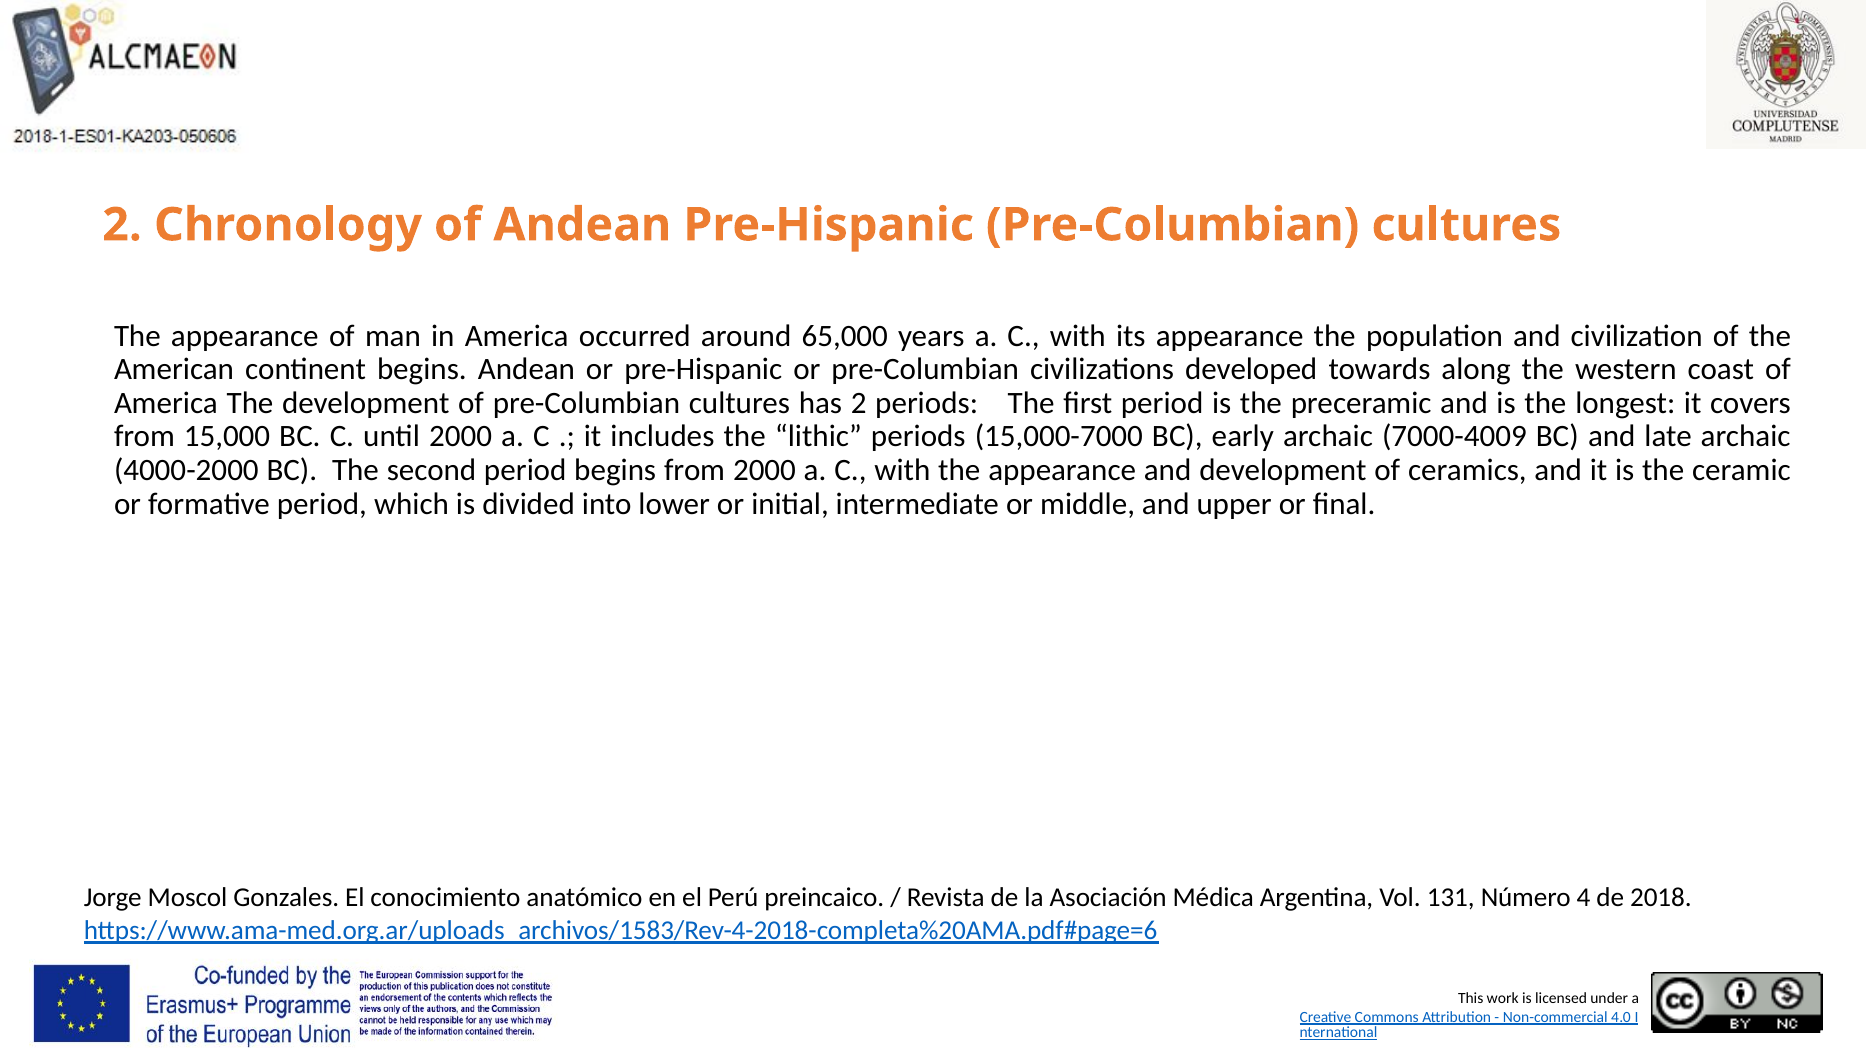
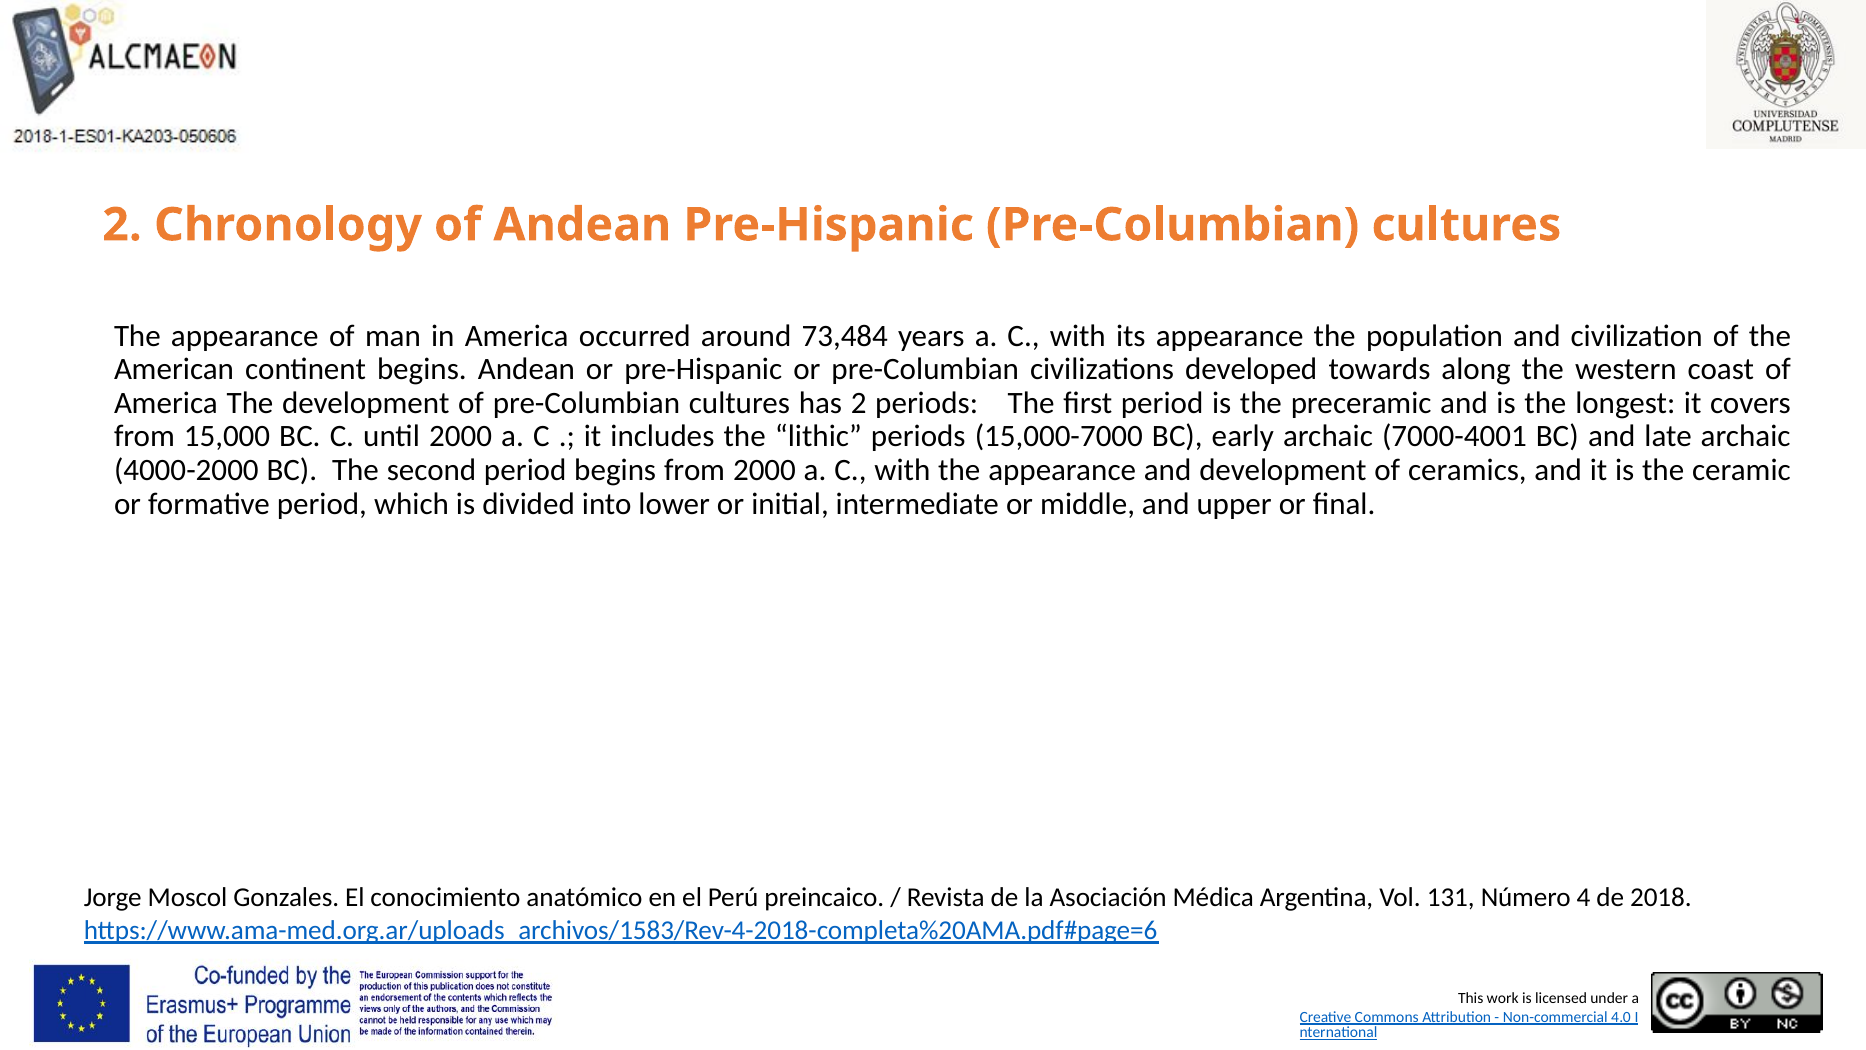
65,000: 65,000 -> 73,484
7000-4009: 7000-4009 -> 7000-4001
